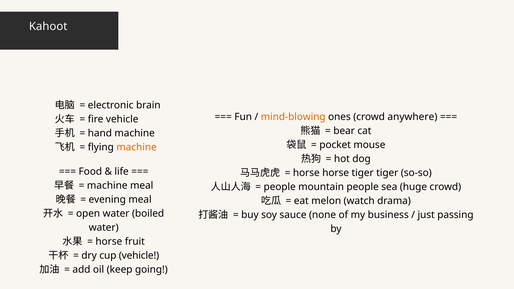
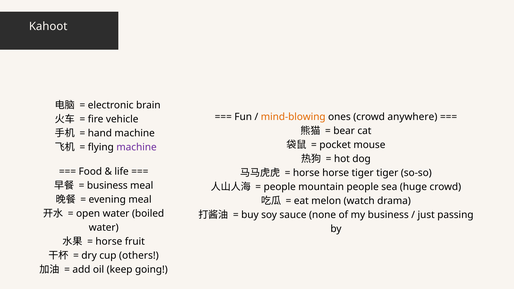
machine at (137, 147) colour: orange -> purple
machine at (107, 186): machine -> business
cup vehicle: vehicle -> others
